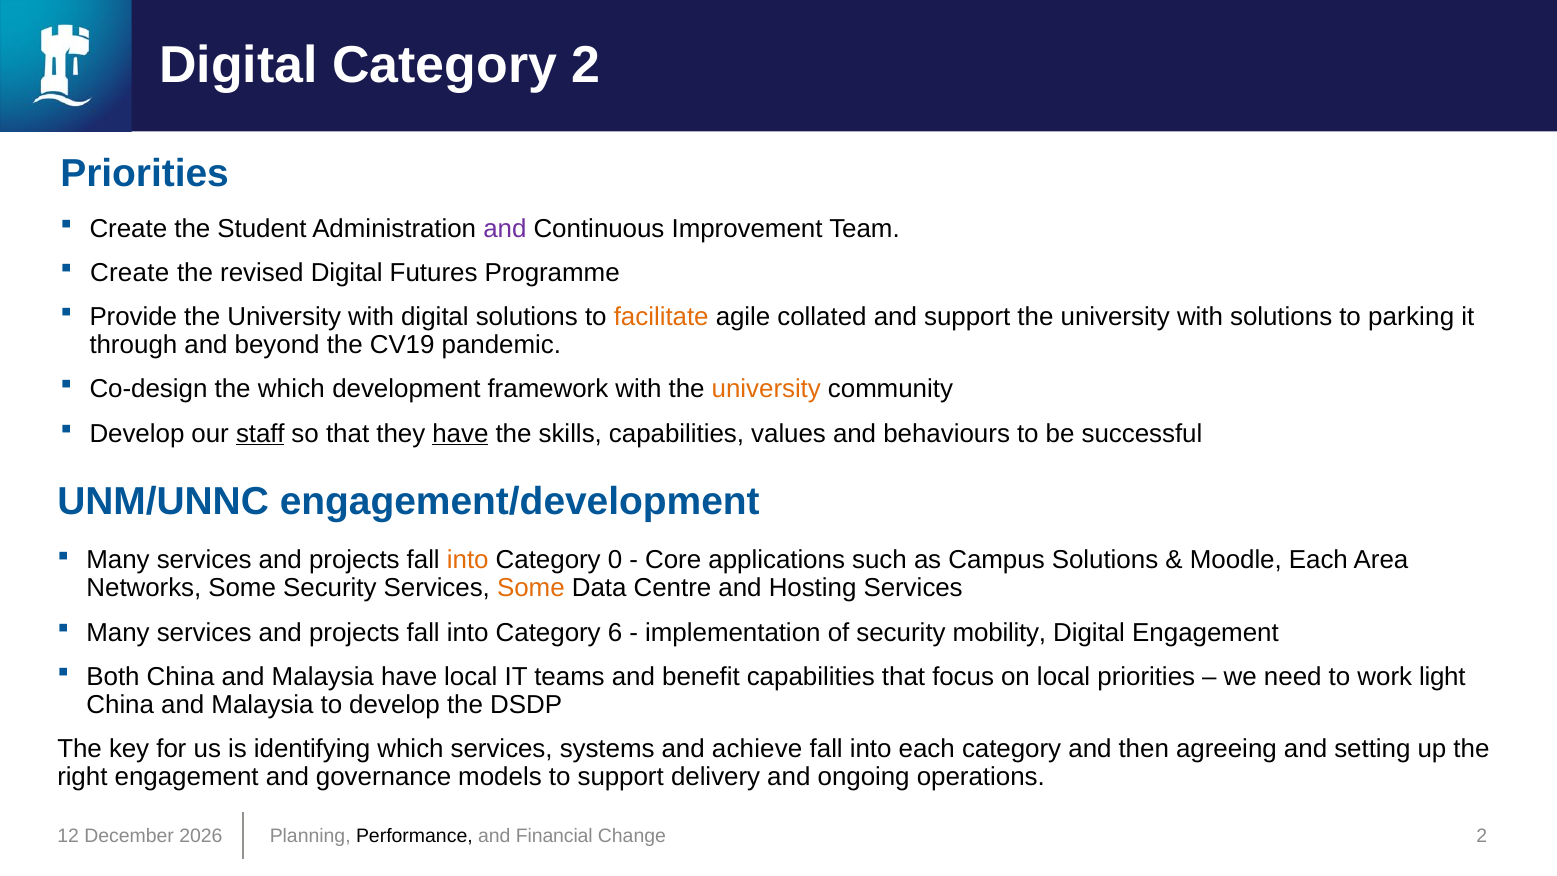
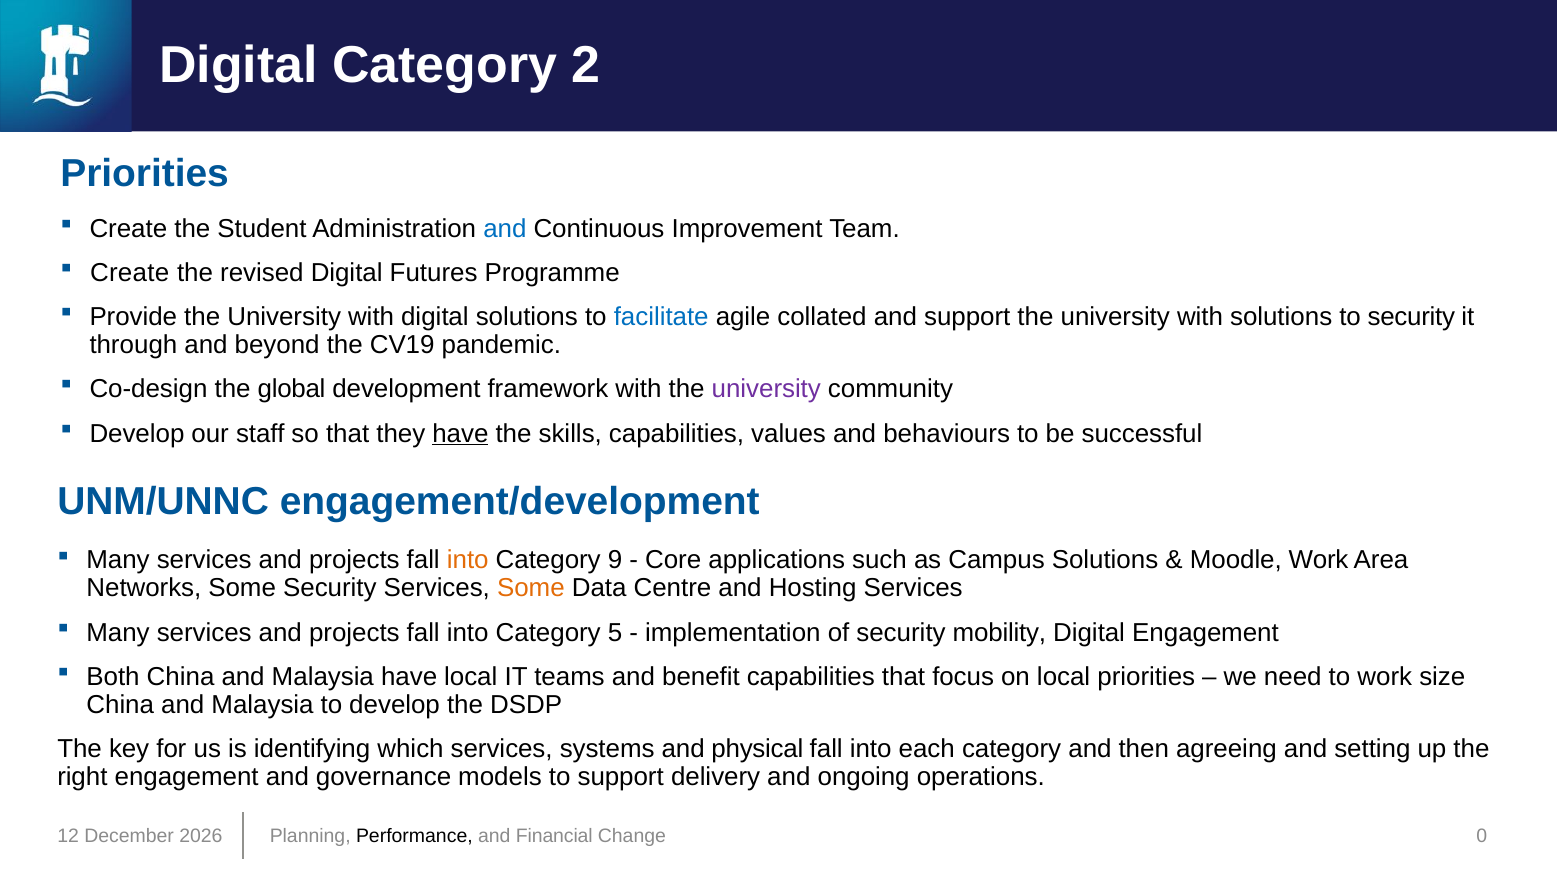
and at (505, 229) colour: purple -> blue
facilitate colour: orange -> blue
to parking: parking -> security
the which: which -> global
university at (766, 389) colour: orange -> purple
staff underline: present -> none
0: 0 -> 9
Moodle Each: Each -> Work
6: 6 -> 5
light: light -> size
achieve: achieve -> physical
Change 2: 2 -> 0
